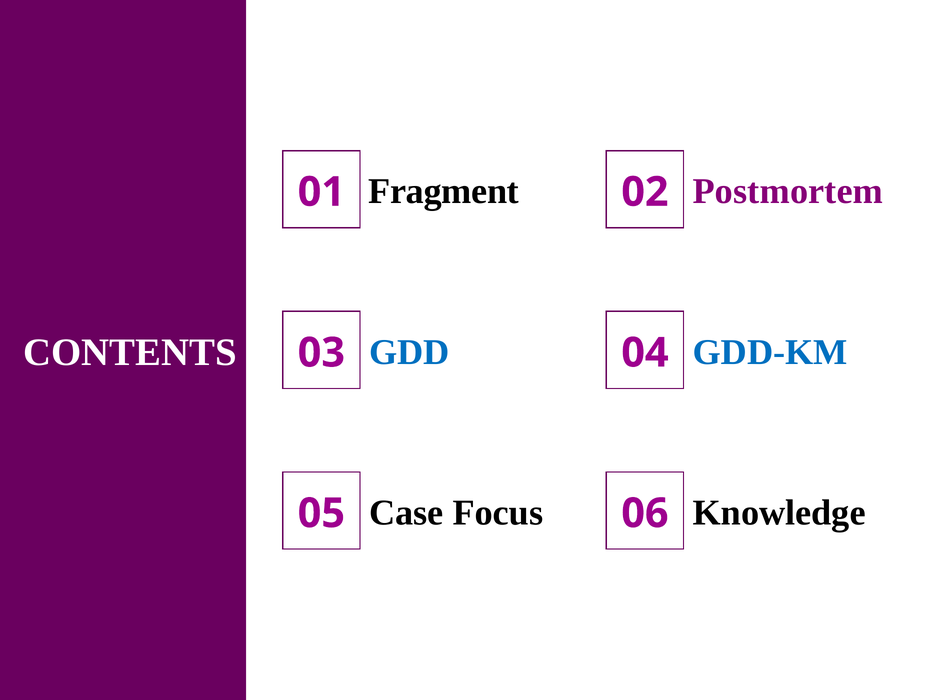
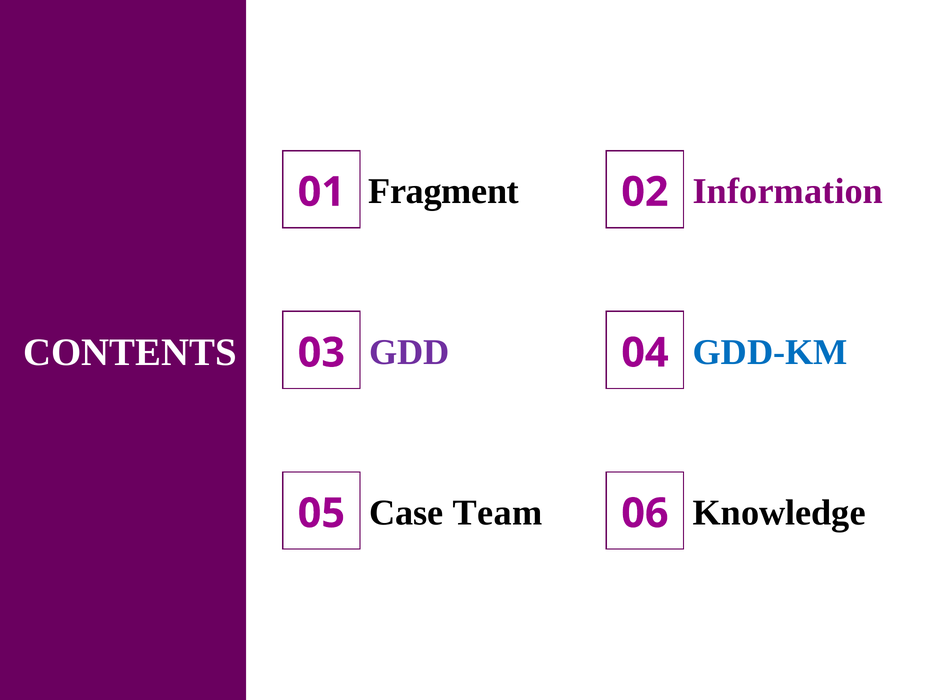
Postmortem: Postmortem -> Information
GDD colour: blue -> purple
Focus: Focus -> Team
